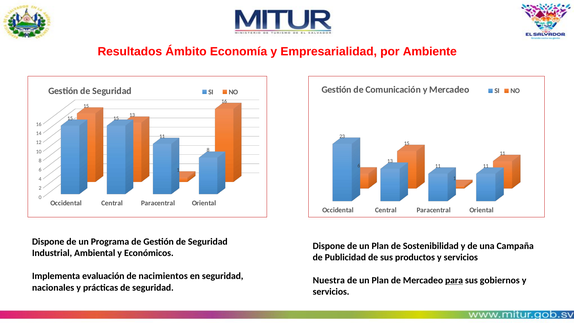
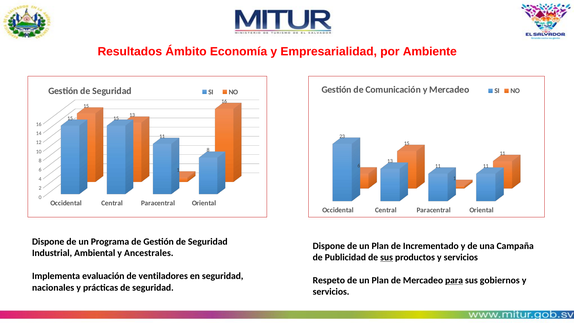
Sostenibilidad: Sostenibilidad -> Incrementado
Económicos: Económicos -> Ancestrales
sus at (387, 257) underline: none -> present
nacimientos: nacimientos -> ventiladores
Nuestra: Nuestra -> Respeto
